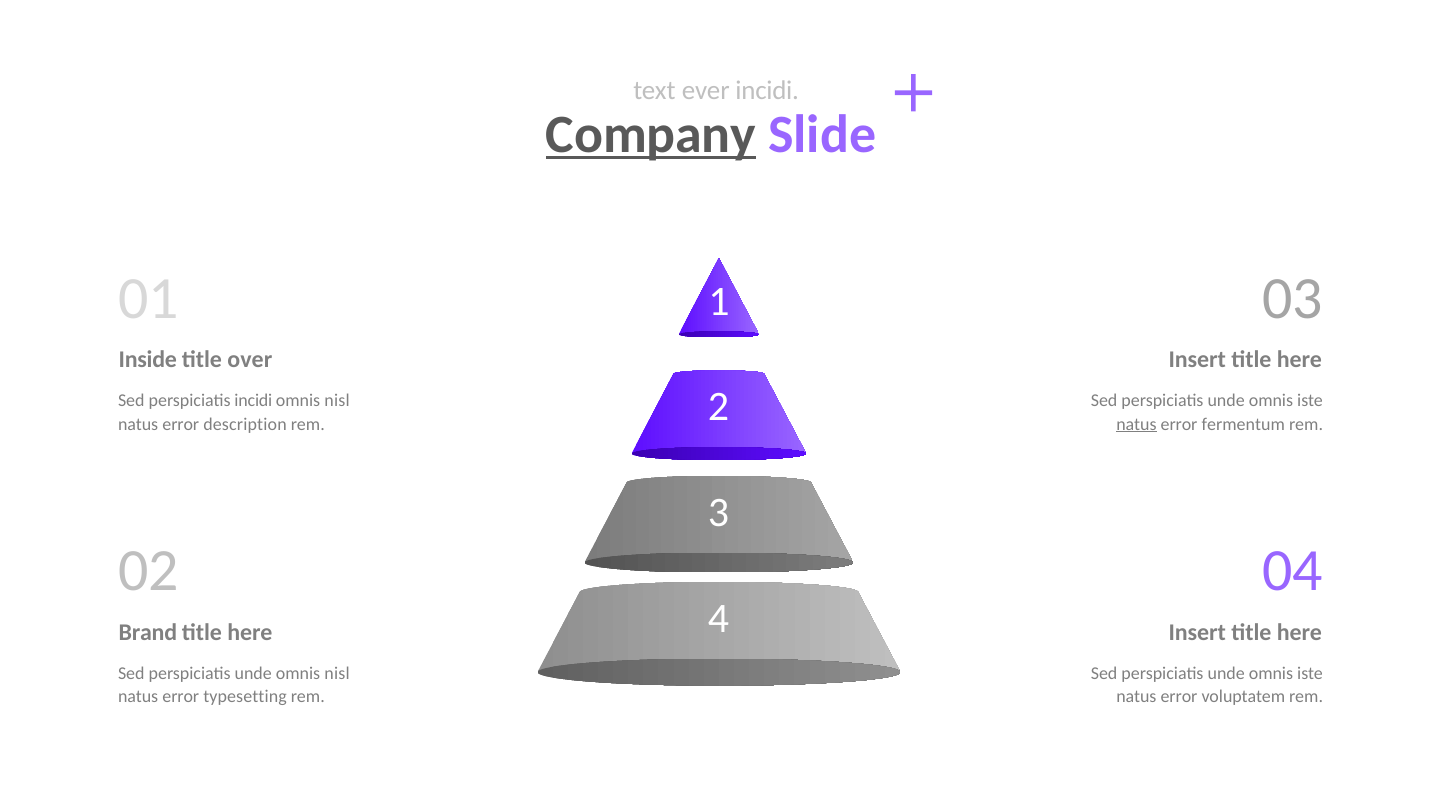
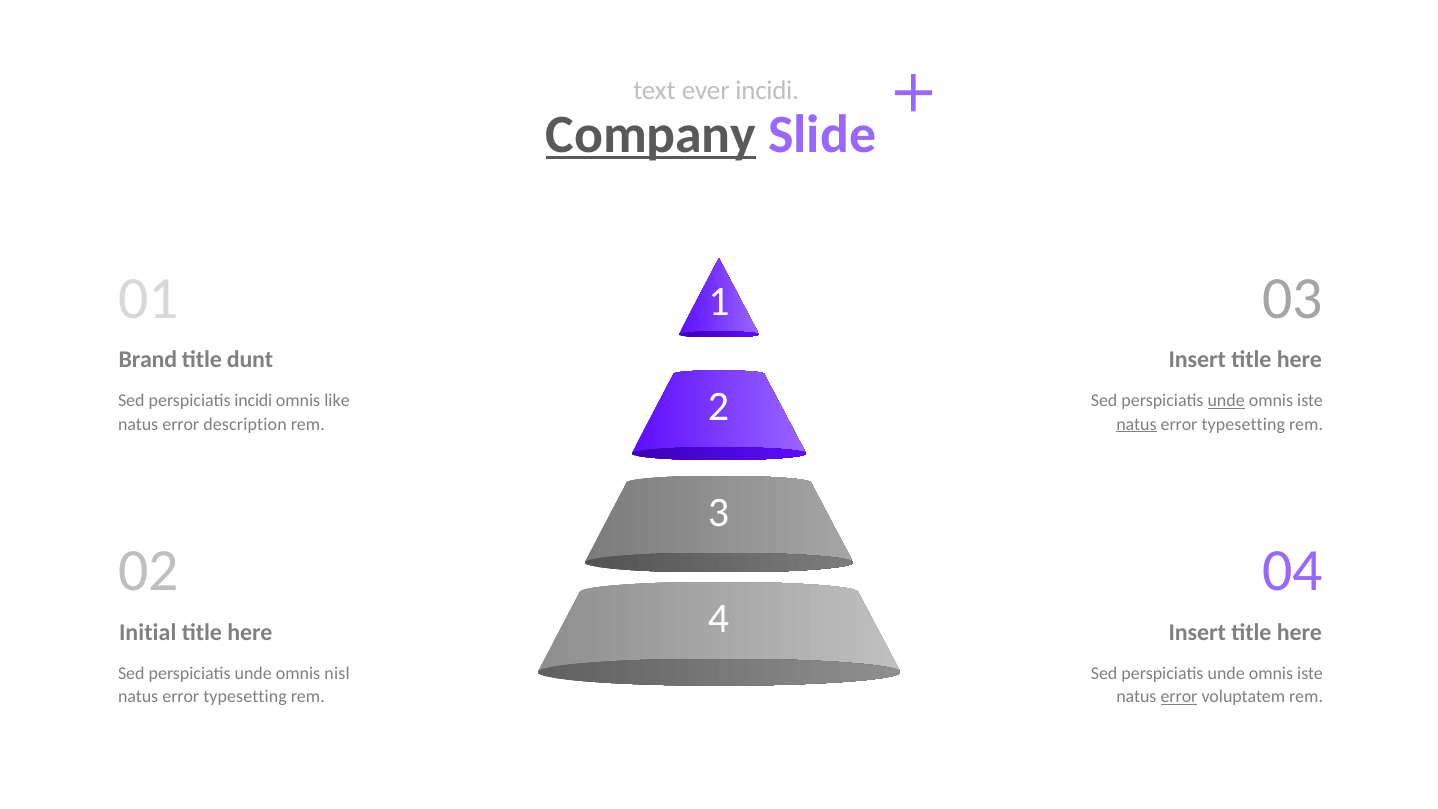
Inside: Inside -> Brand
over: over -> dunt
nisl at (337, 400): nisl -> like
unde at (1226, 400) underline: none -> present
fermentum at (1243, 424): fermentum -> typesetting
Brand: Brand -> Initial
error at (1179, 697) underline: none -> present
